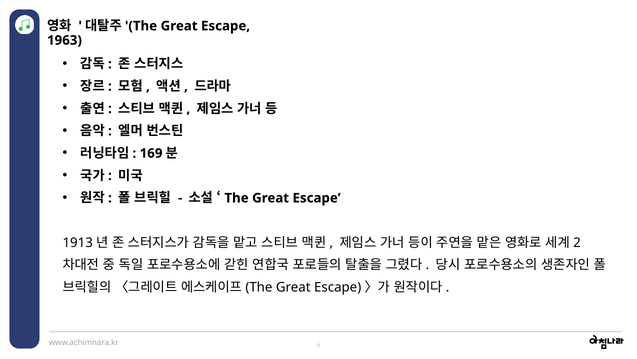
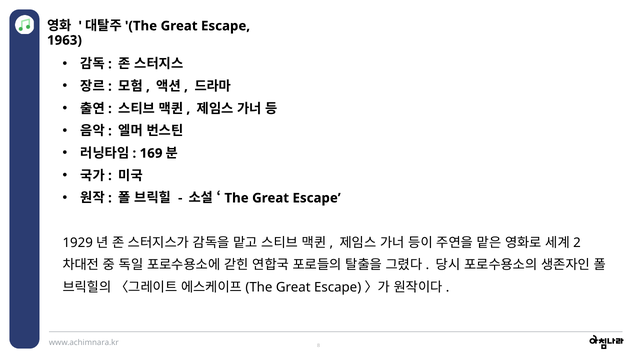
1913: 1913 -> 1929
